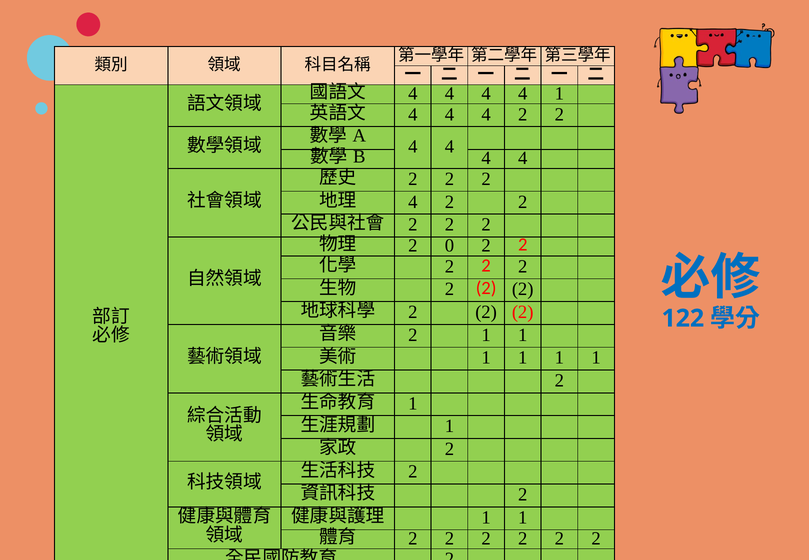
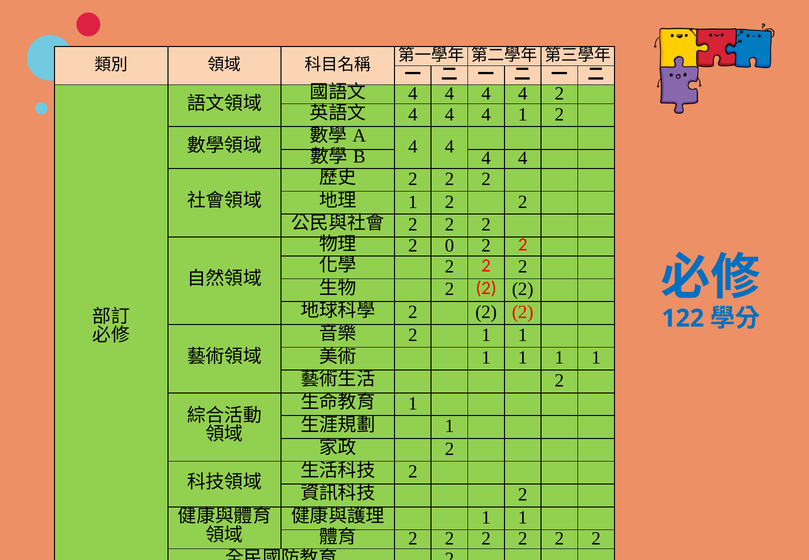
4 1: 1 -> 2
4 4 2: 2 -> 1
4 at (413, 202): 4 -> 1
